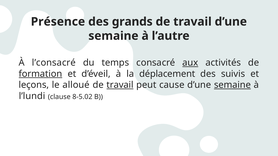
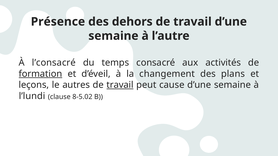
grands: grands -> dehors
aux underline: present -> none
déplacement: déplacement -> changement
suivis: suivis -> plans
alloué: alloué -> autres
semaine at (232, 85) underline: present -> none
